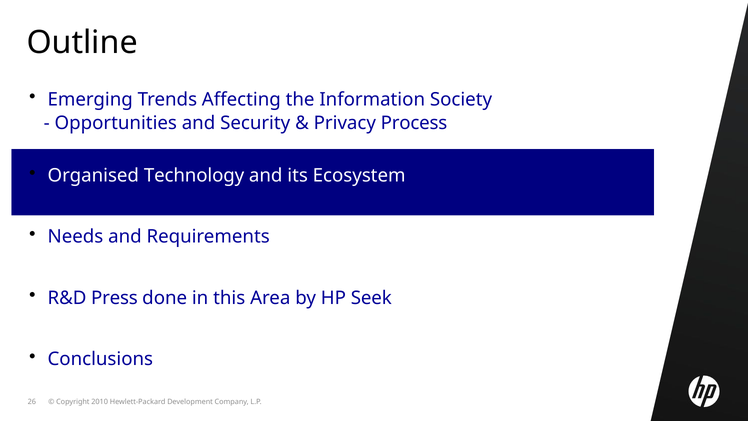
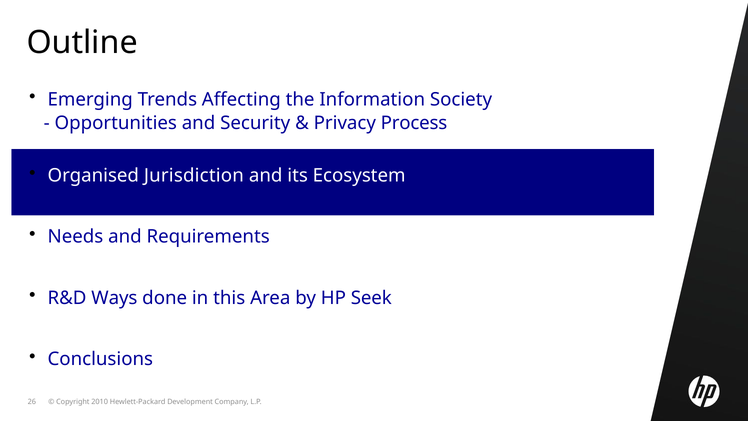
Technology: Technology -> Jurisdiction
Press: Press -> Ways
